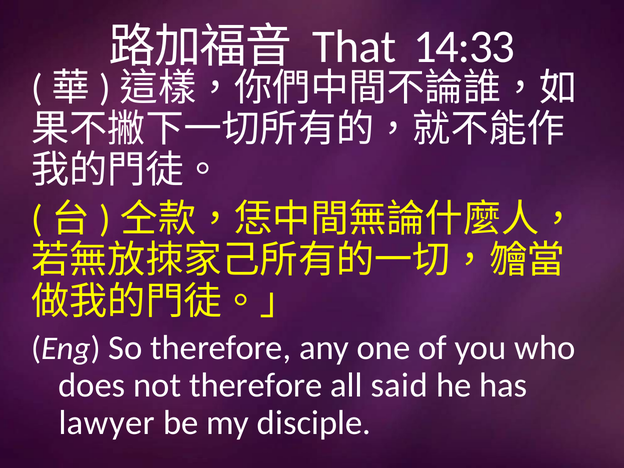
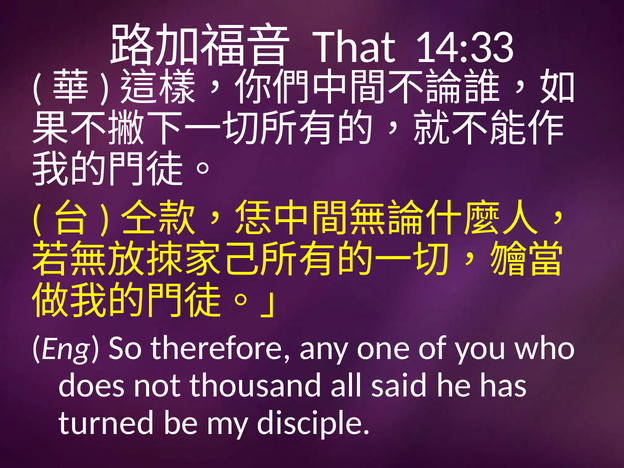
not therefore: therefore -> thousand
lawyer: lawyer -> turned
